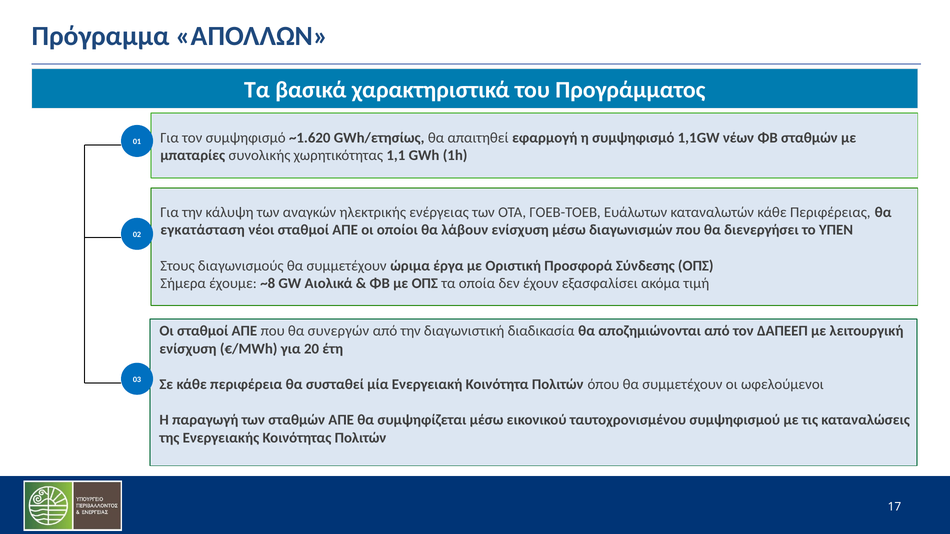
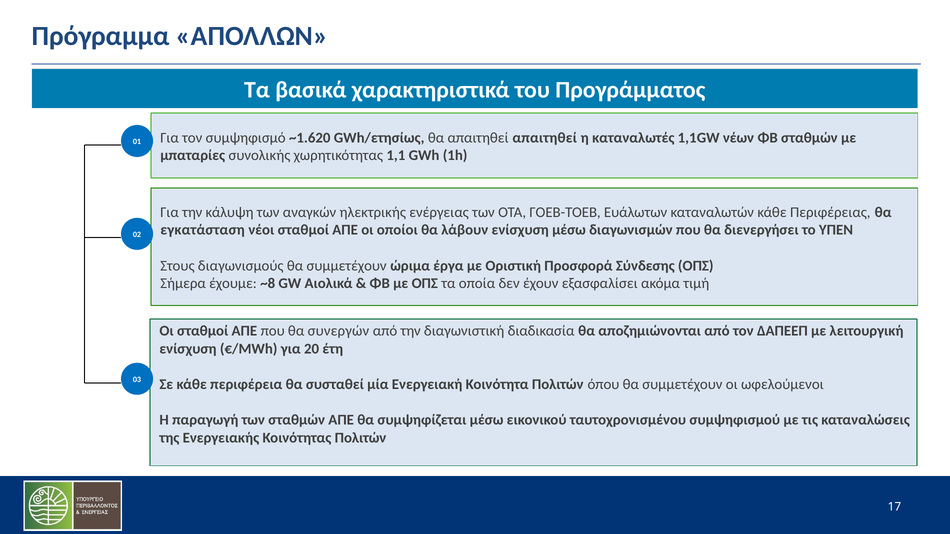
απαιτηθεί εφαρμογή: εφαρμογή -> απαιτηθεί
η συμψηφισμό: συμψηφισμό -> καταναλωτές
